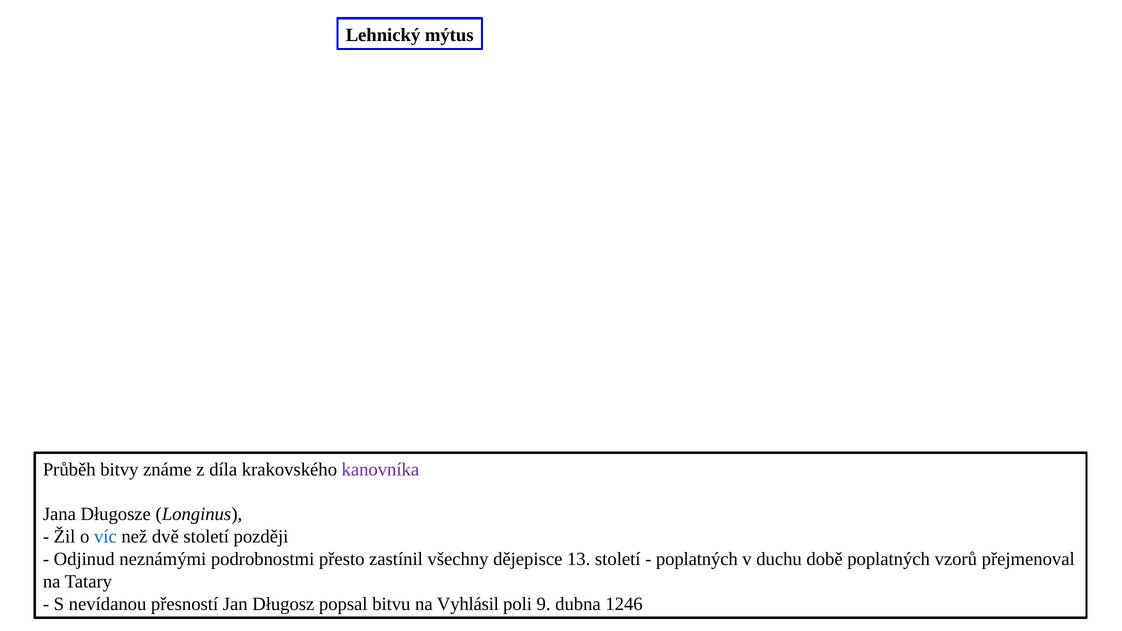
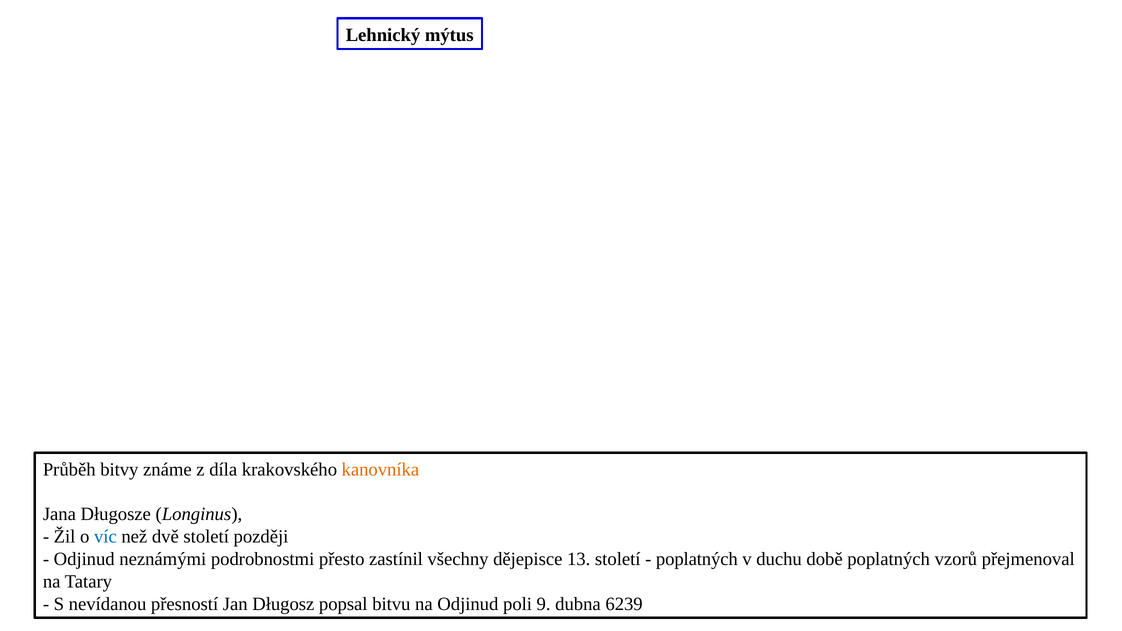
kanovníka colour: purple -> orange
na Vyhlásil: Vyhlásil -> Odjinud
1246: 1246 -> 6239
